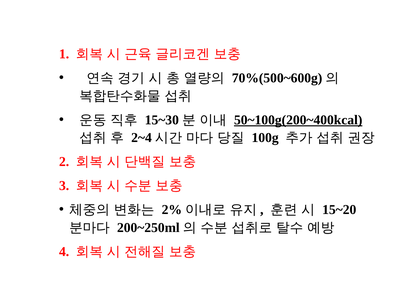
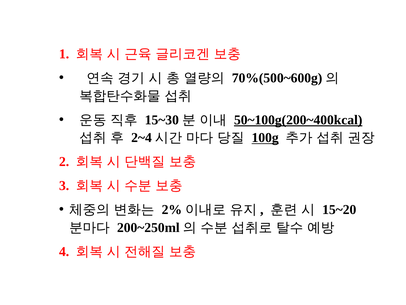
100g underline: none -> present
